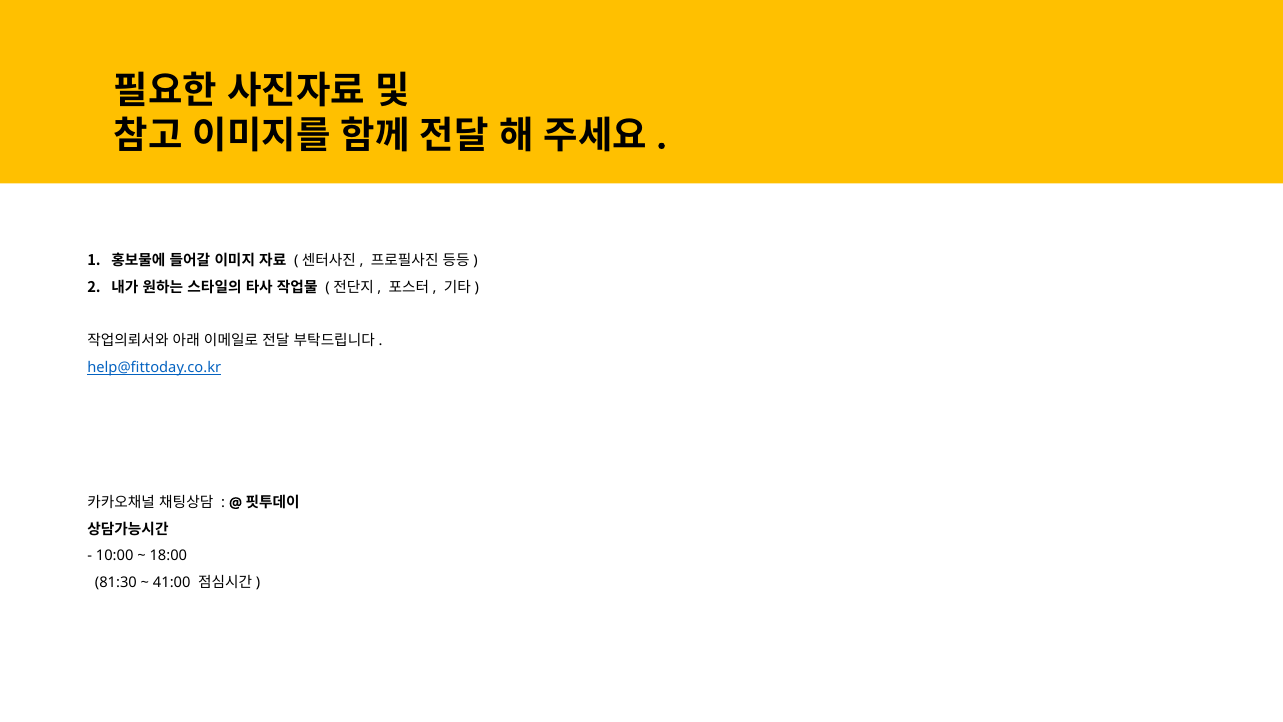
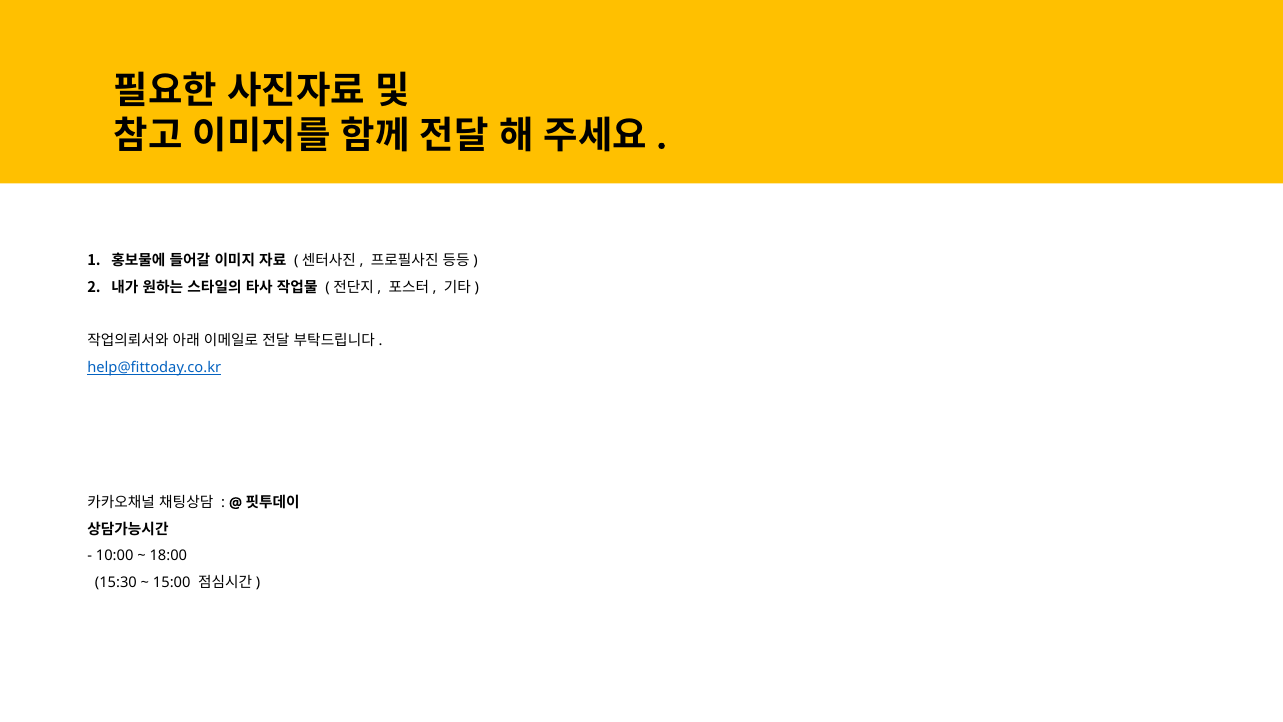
81:30: 81:30 -> 15:30
41:00: 41:00 -> 15:00
